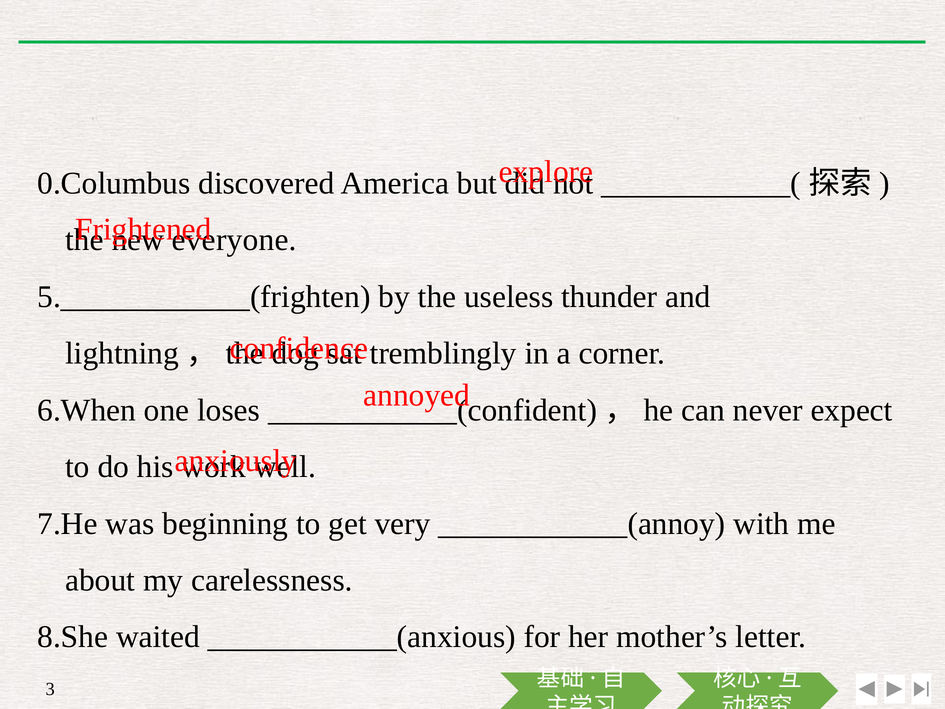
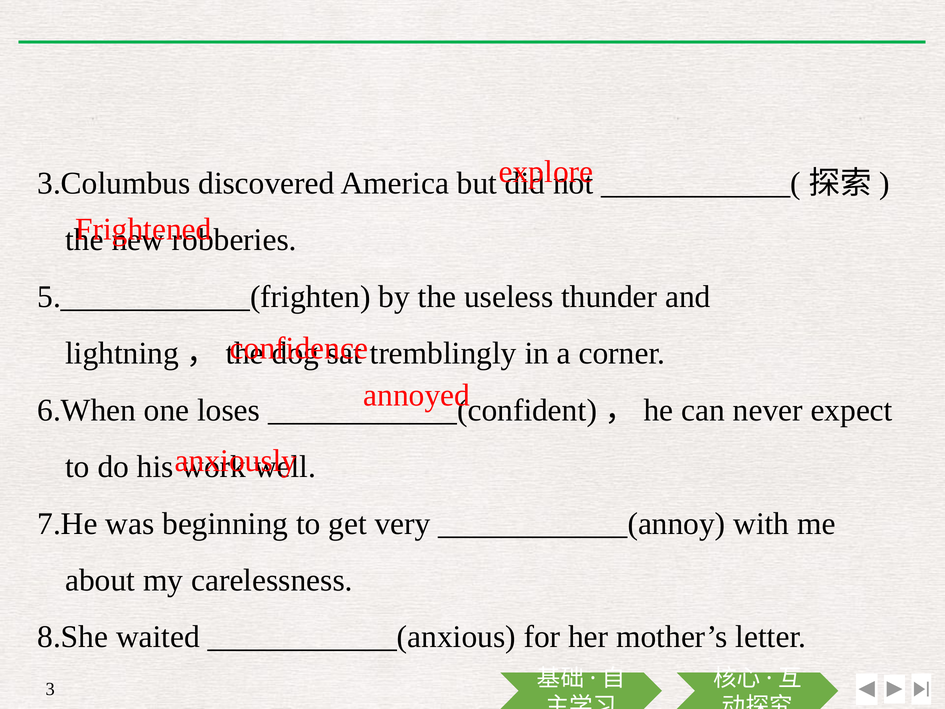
0.Columbus: 0.Columbus -> 3.Columbus
everyone: everyone -> robberies
